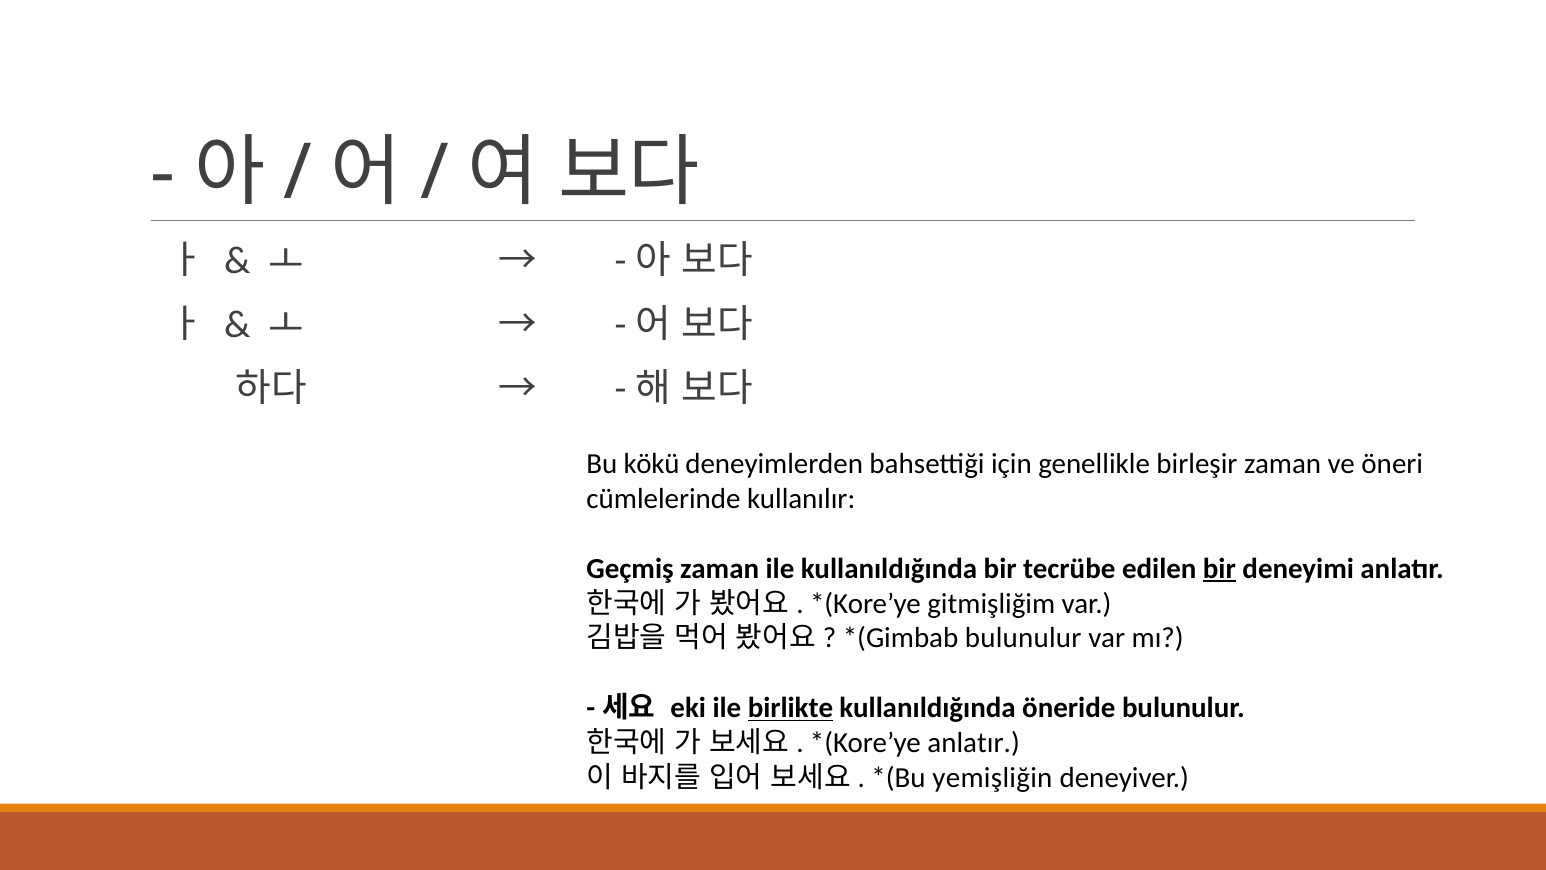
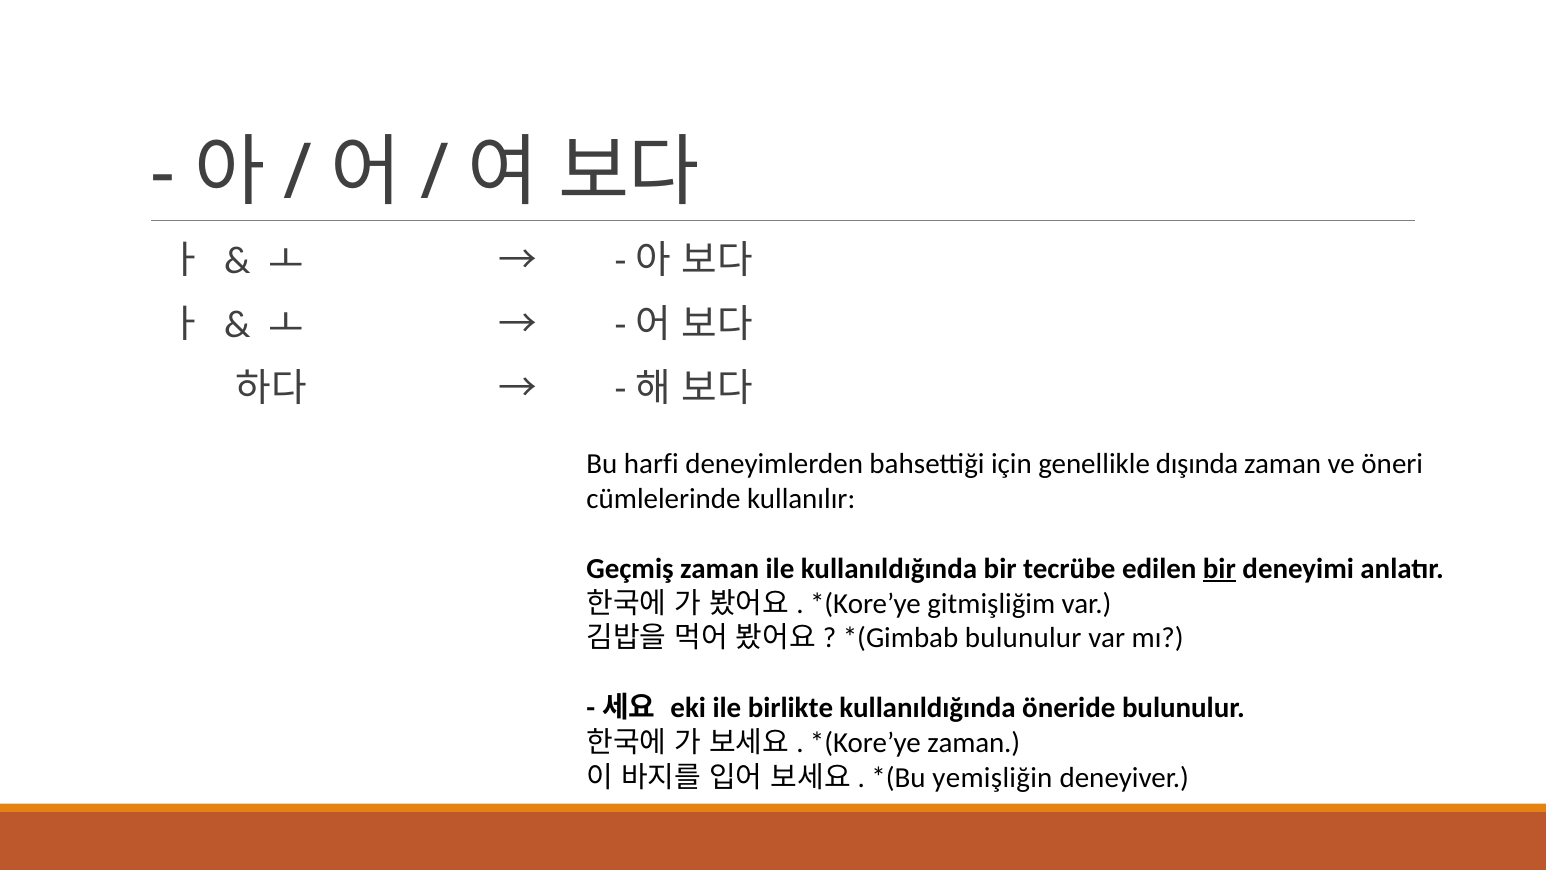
kökü: kökü -> harfi
birleşir: birleşir -> dışında
birlikte underline: present -> none
anlatır at (974, 742): anlatır -> zaman
